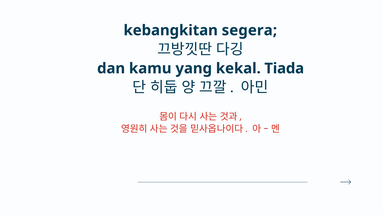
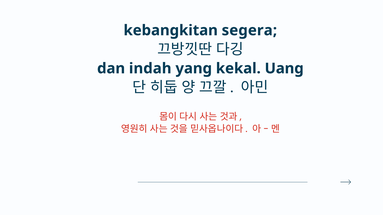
kamu: kamu -> indah
Tiada: Tiada -> Uang
